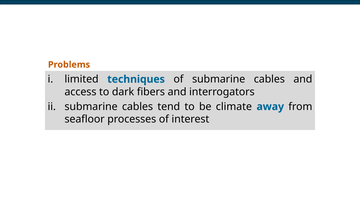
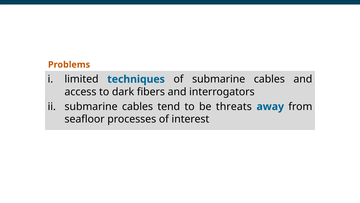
climate: climate -> threats
